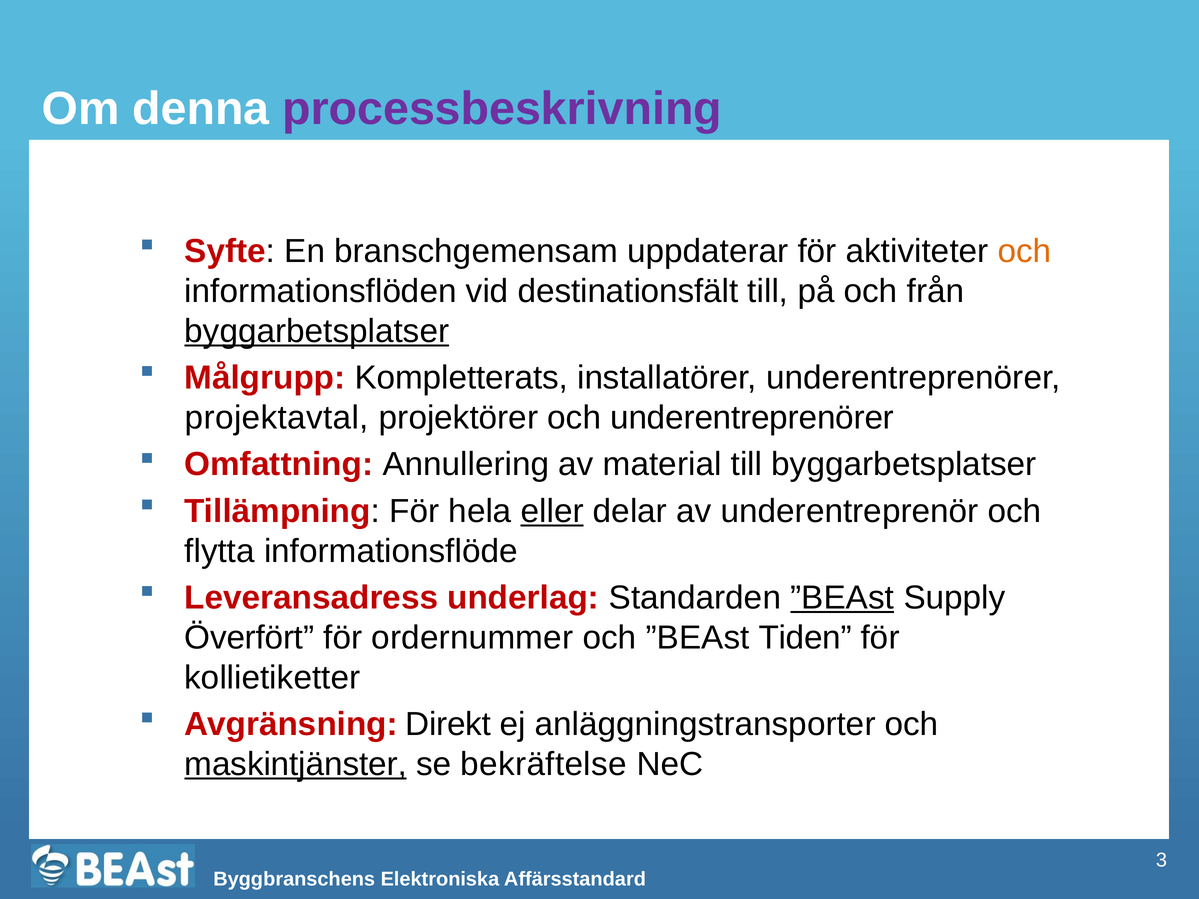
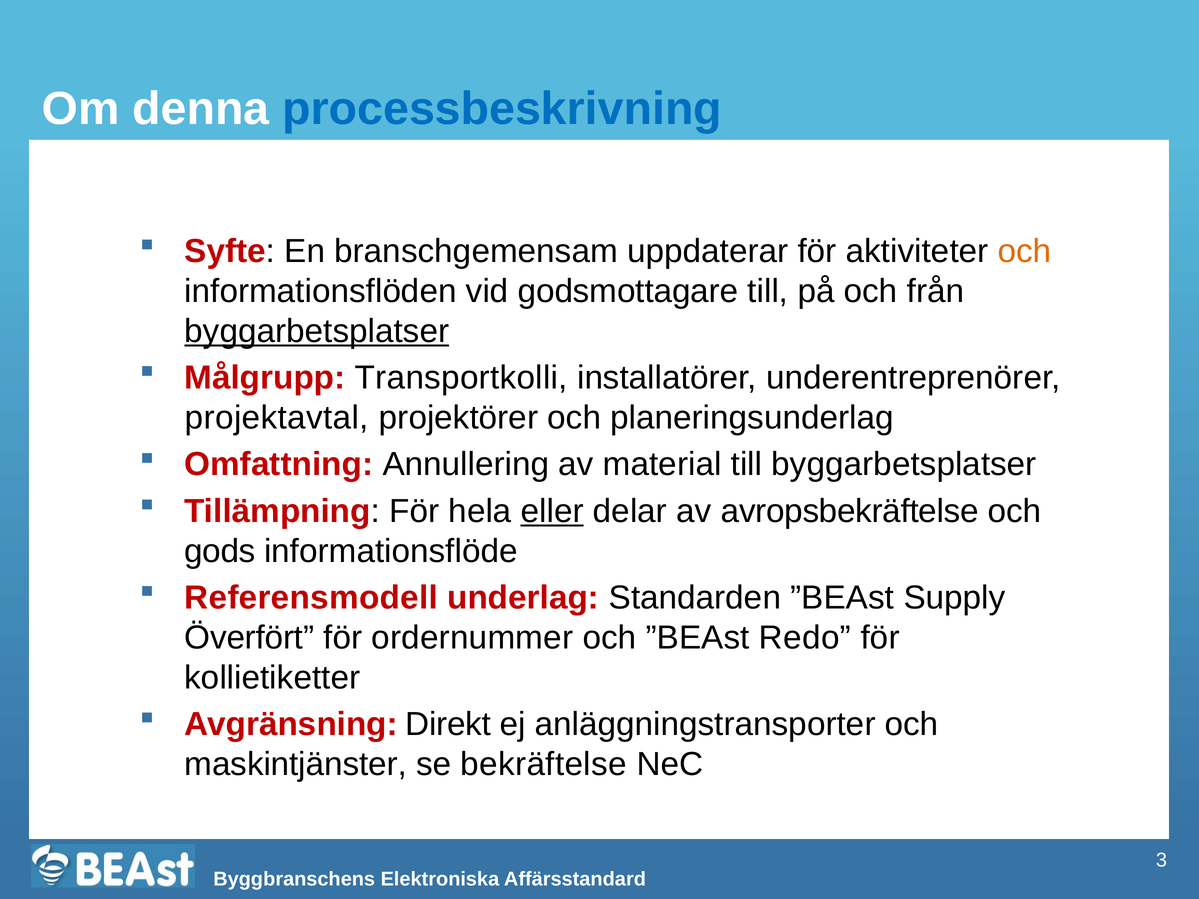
processbeskrivning colour: purple -> blue
destinationsfält: destinationsfält -> godsmottagare
Kompletterats: Kompletterats -> Transportkolli
och underentreprenörer: underentreprenörer -> planeringsunderlag
underentreprenör: underentreprenör -> avropsbekräftelse
flytta: flytta -> gods
Leveransadress: Leveransadress -> Referensmodell
”BEAst at (842, 598) underline: present -> none
Tiden: Tiden -> Redo
maskintjänster underline: present -> none
